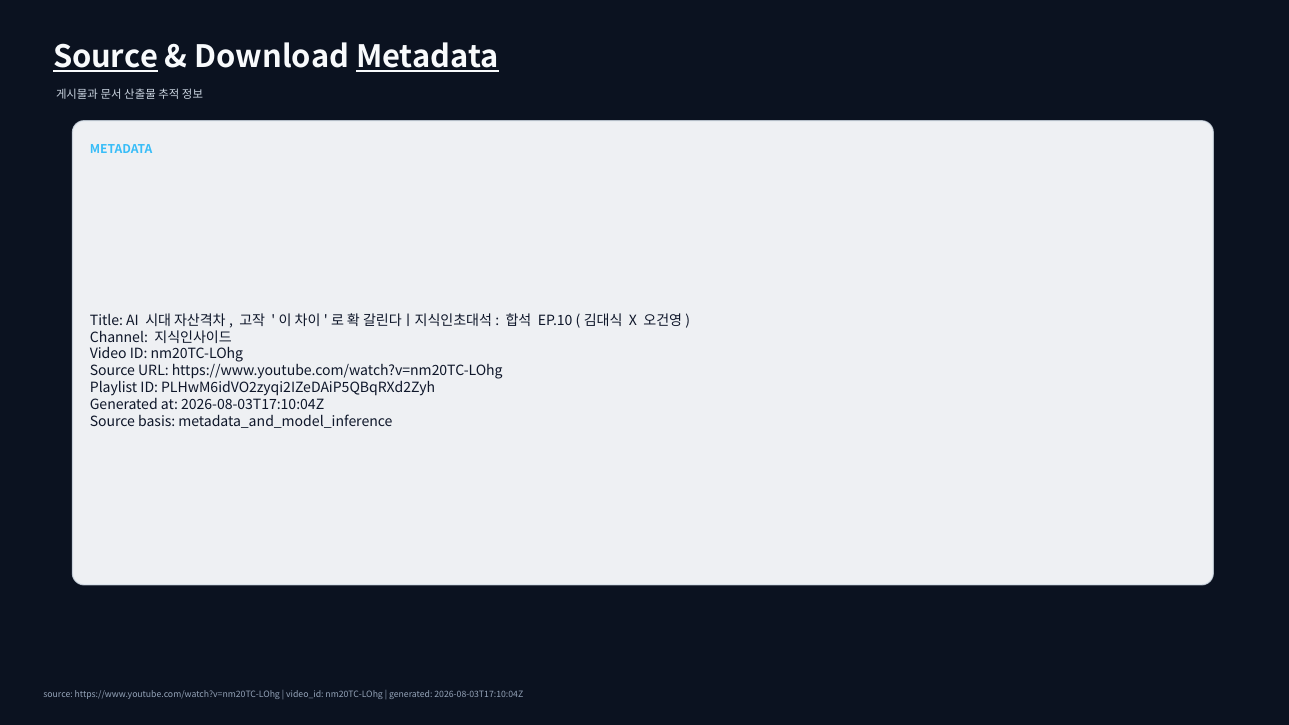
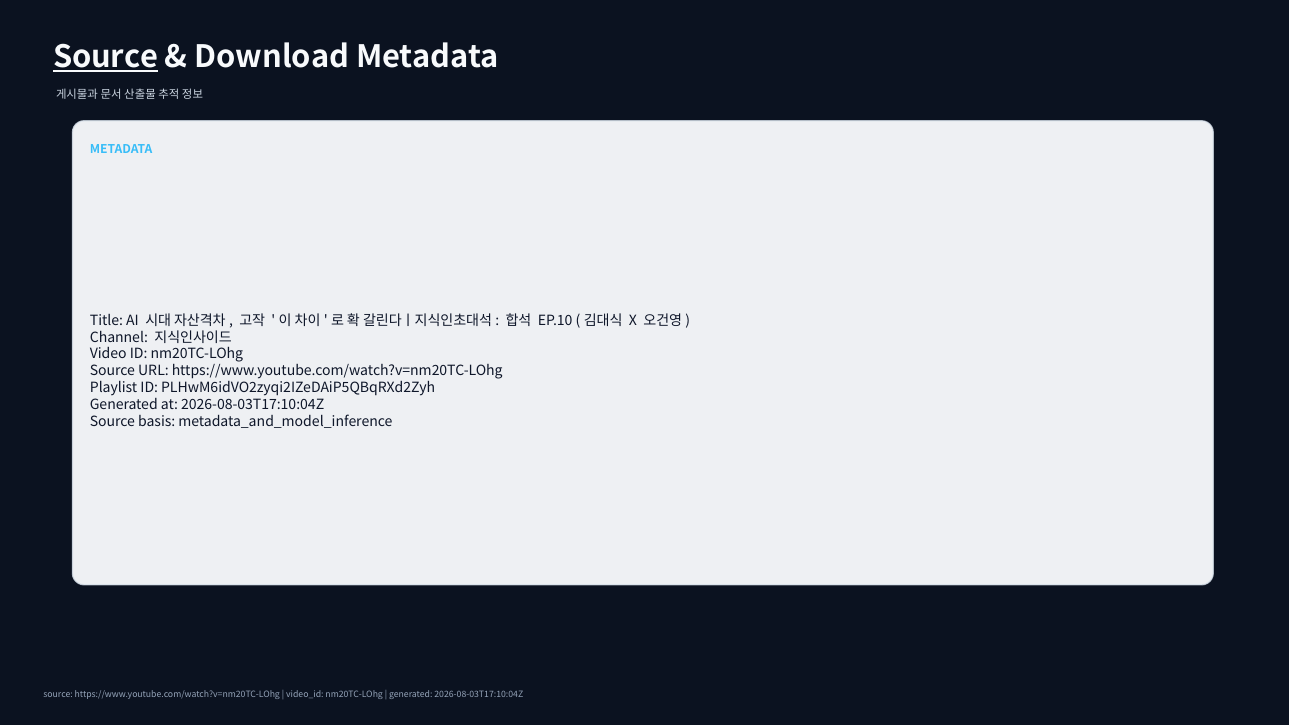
Metadata at (428, 58) underline: present -> none
